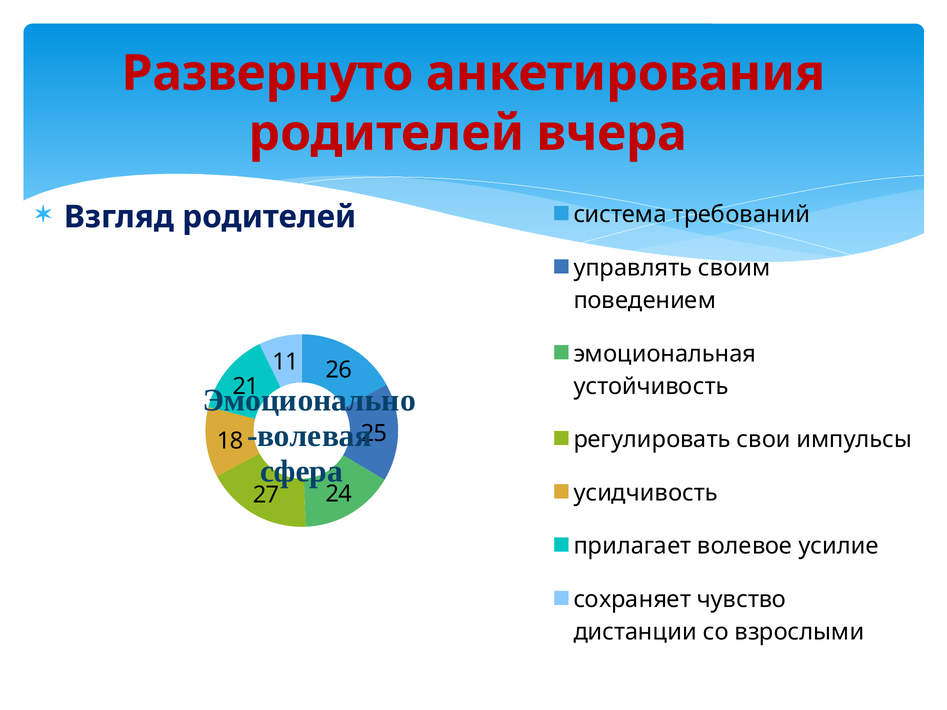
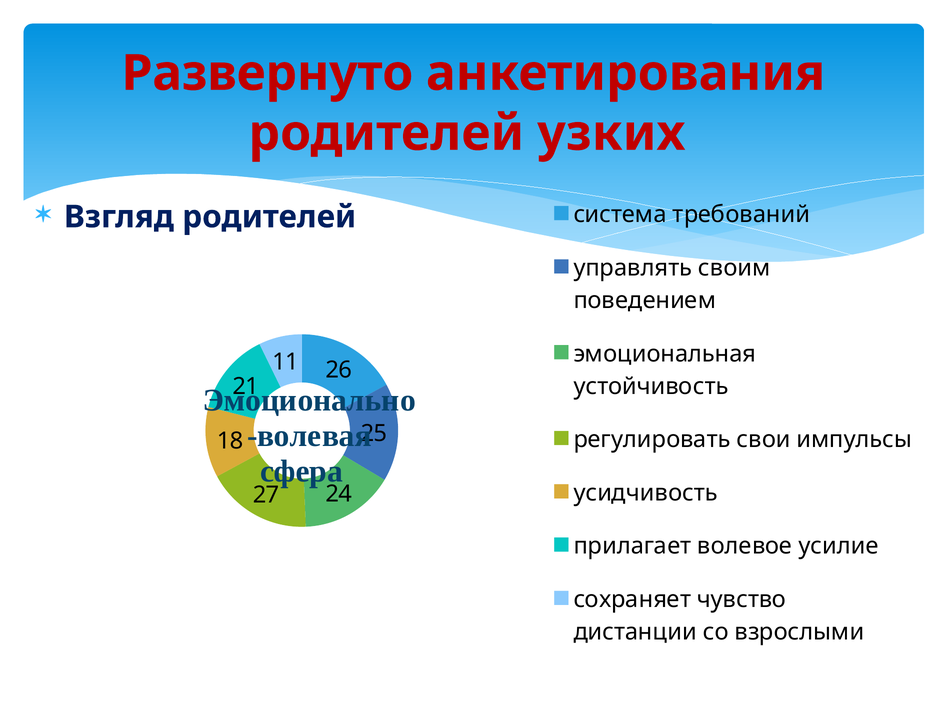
вчера: вчера -> узких
